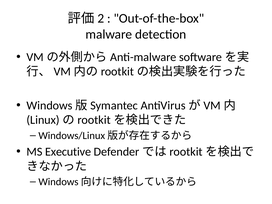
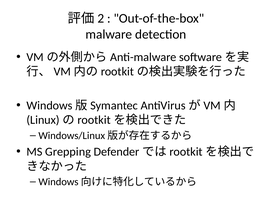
Executive: Executive -> Grepping
